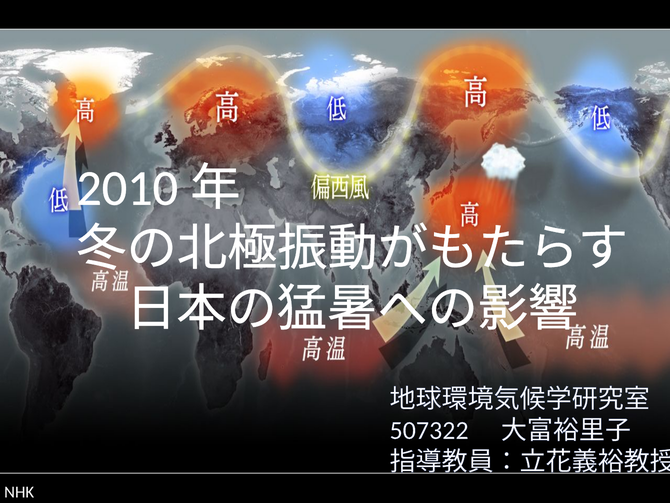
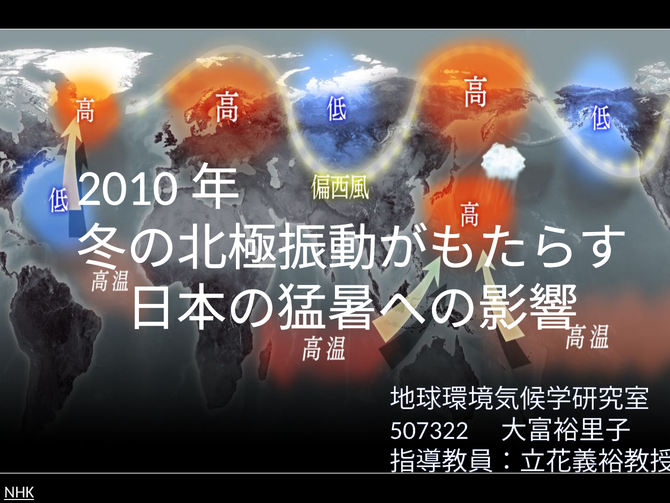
NHK underline: none -> present
